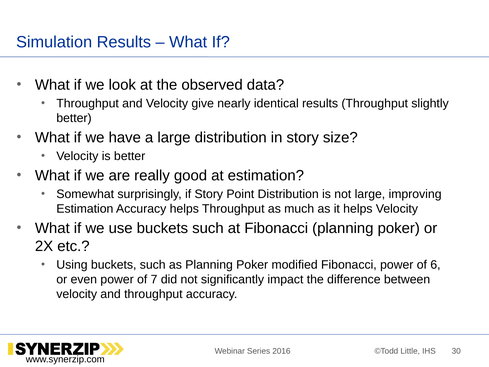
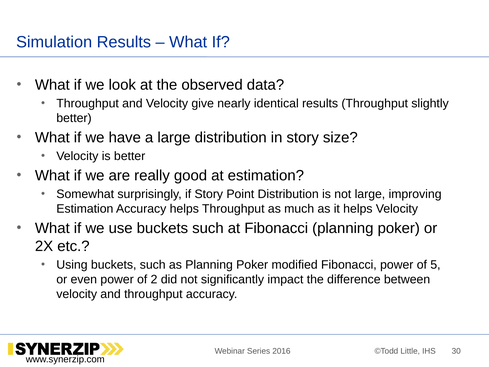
6: 6 -> 5
7: 7 -> 2
